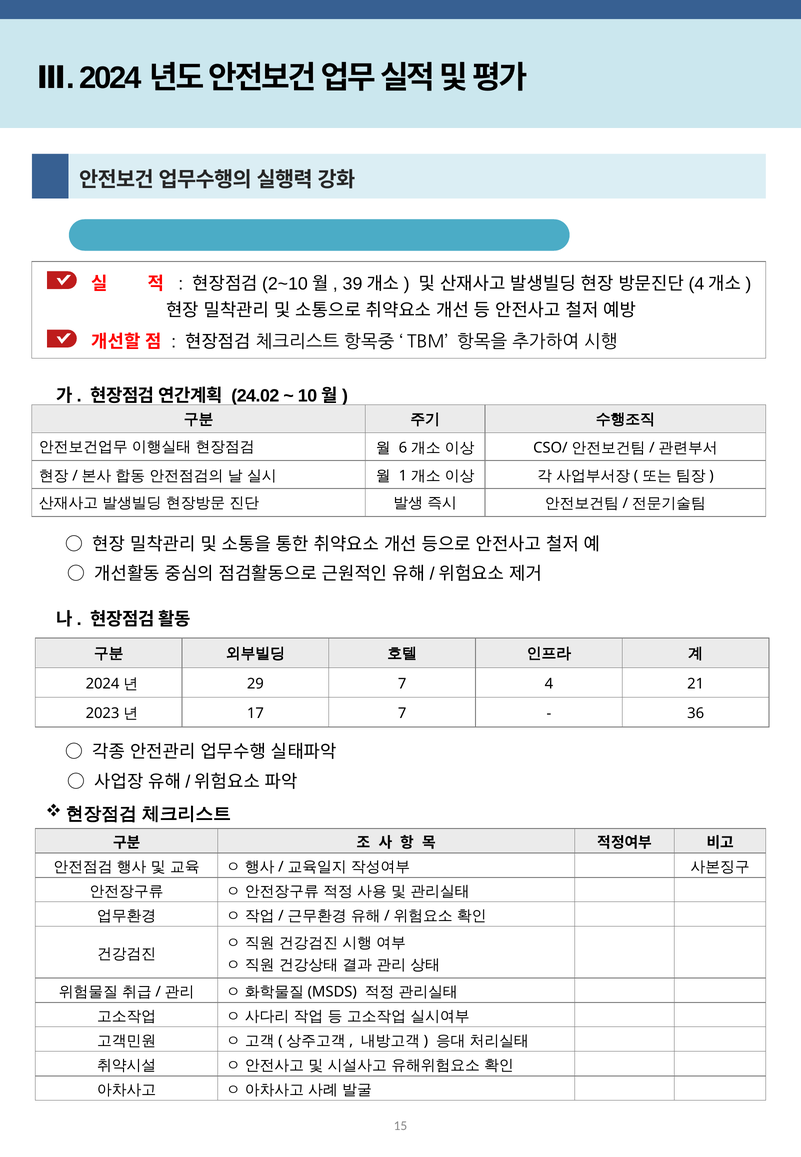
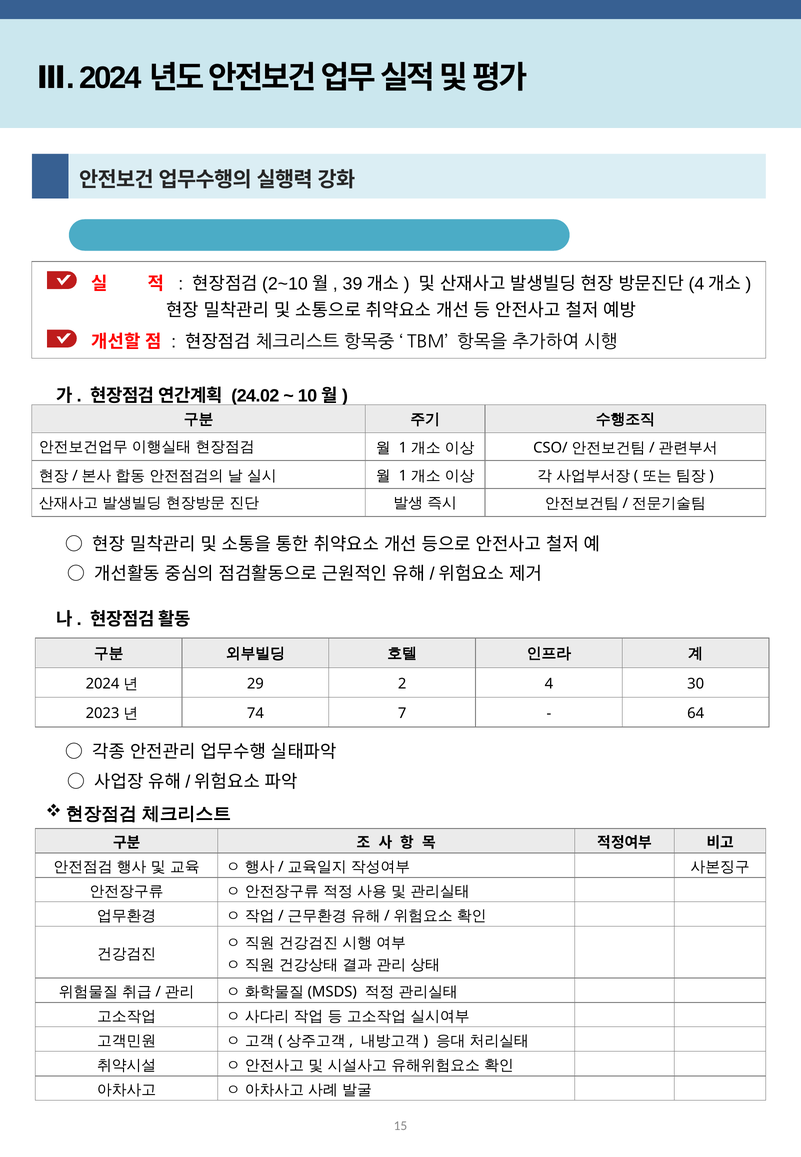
6 at (403, 448): 6 -> 1
29 7: 7 -> 2
21: 21 -> 30
17: 17 -> 74
36: 36 -> 64
